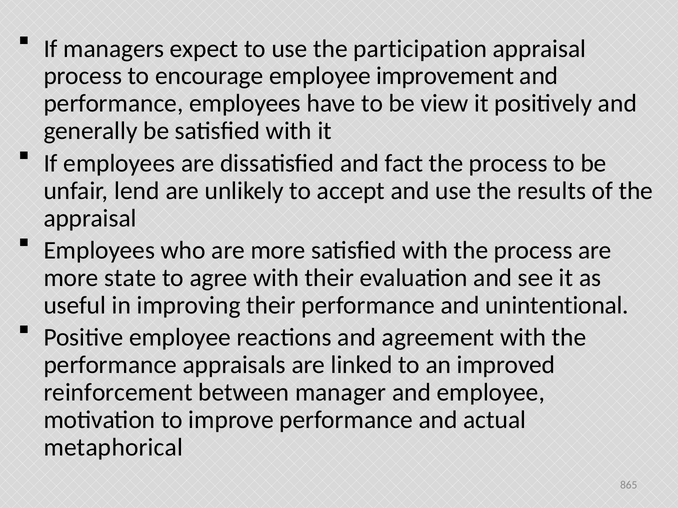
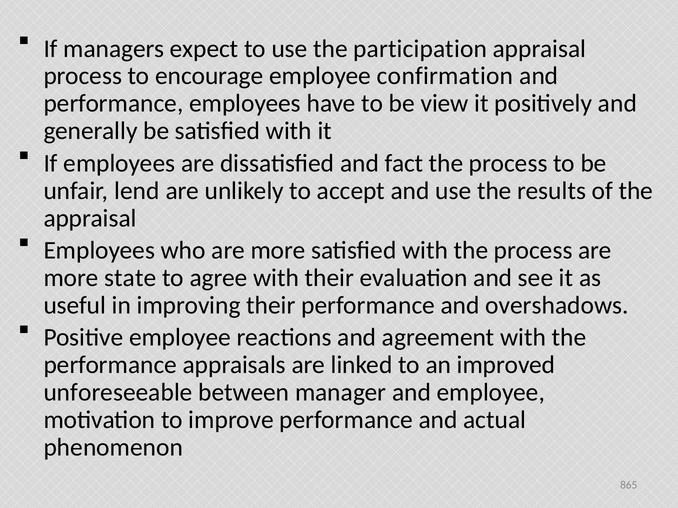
improvement: improvement -> confirmation
unintentional: unintentional -> overshadows
reinforcement: reinforcement -> unforeseeable
metaphorical: metaphorical -> phenomenon
